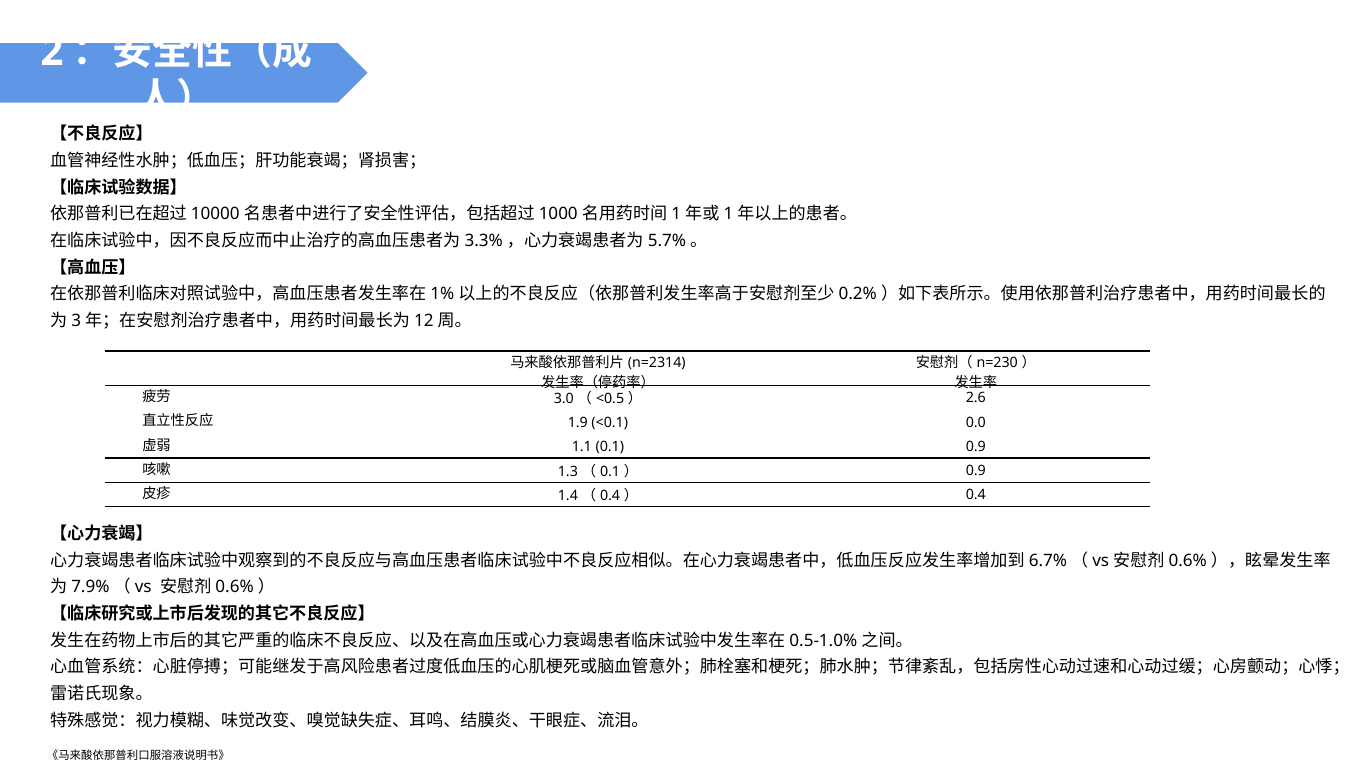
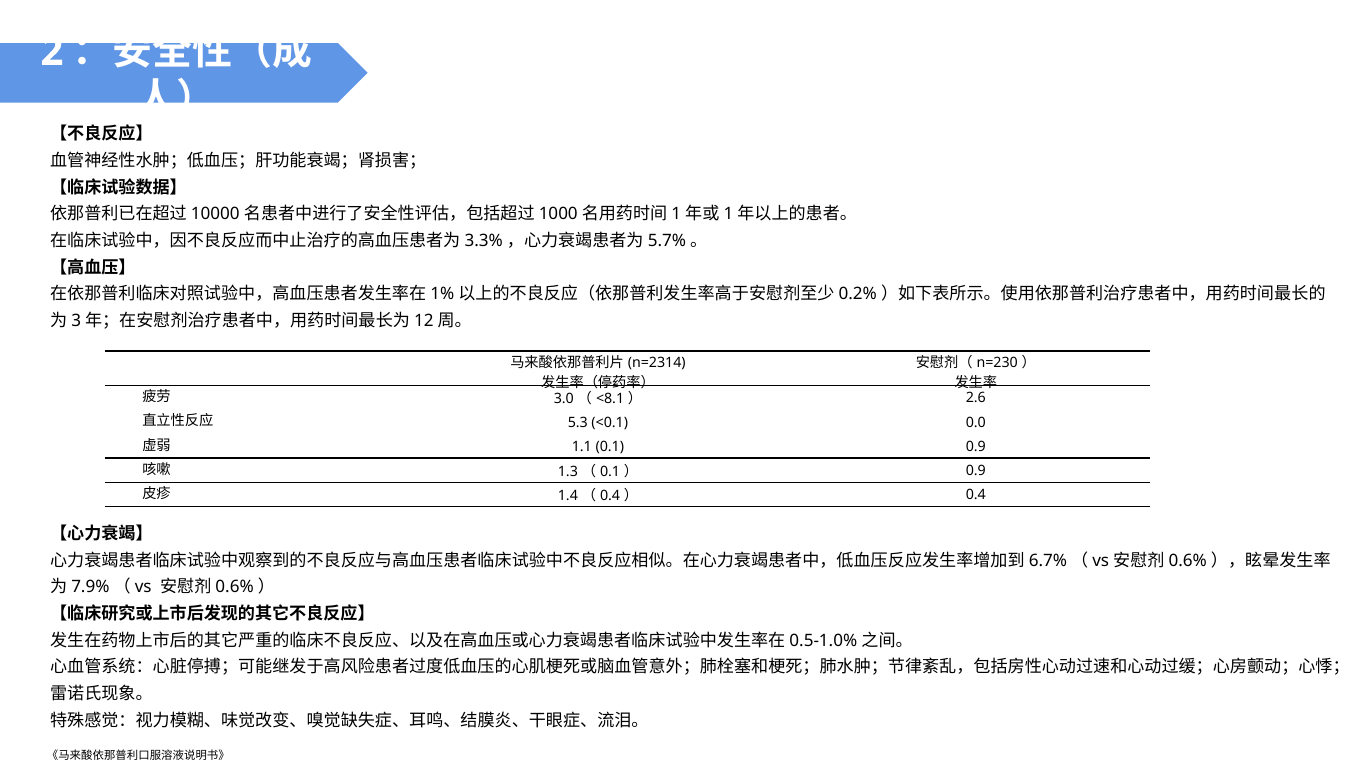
<0.5: <0.5 -> <8.1
1.9: 1.9 -> 5.3
